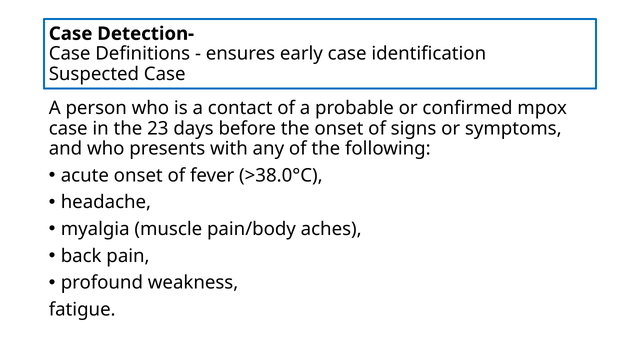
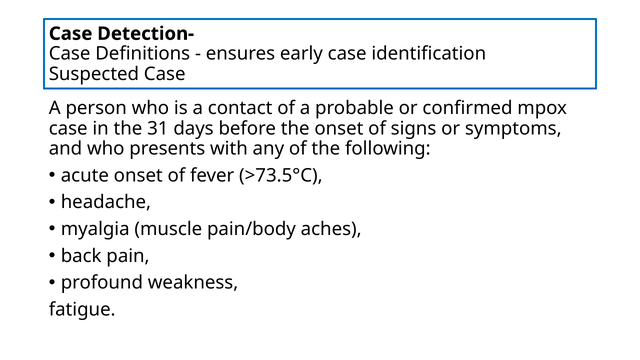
23: 23 -> 31
>38.0°C: >38.0°C -> >73.5°C
